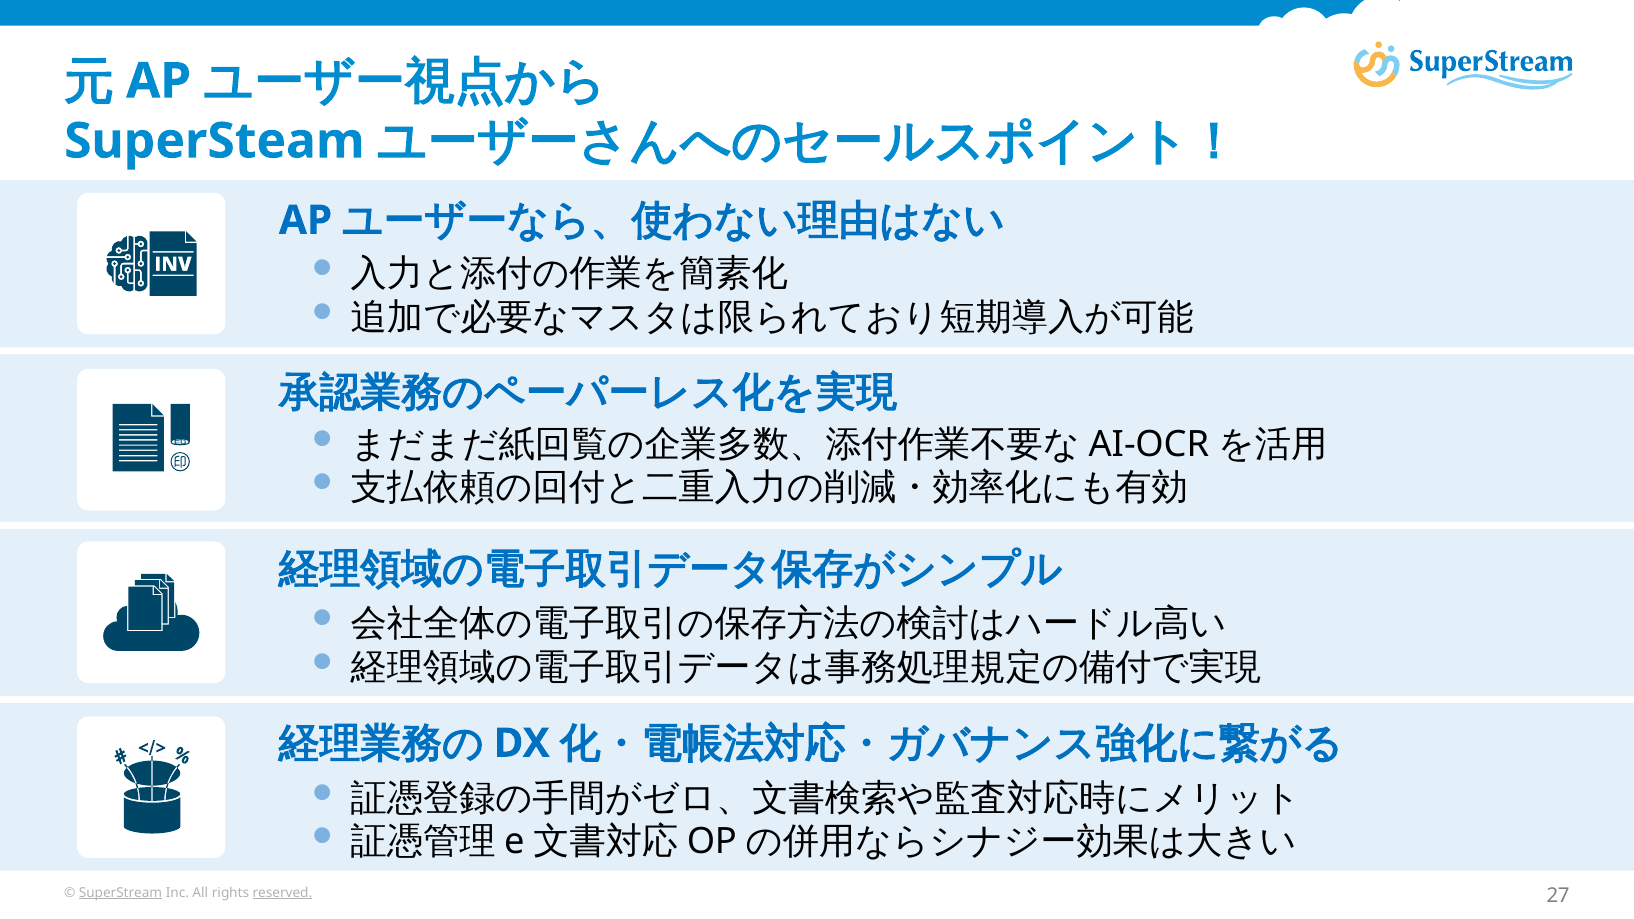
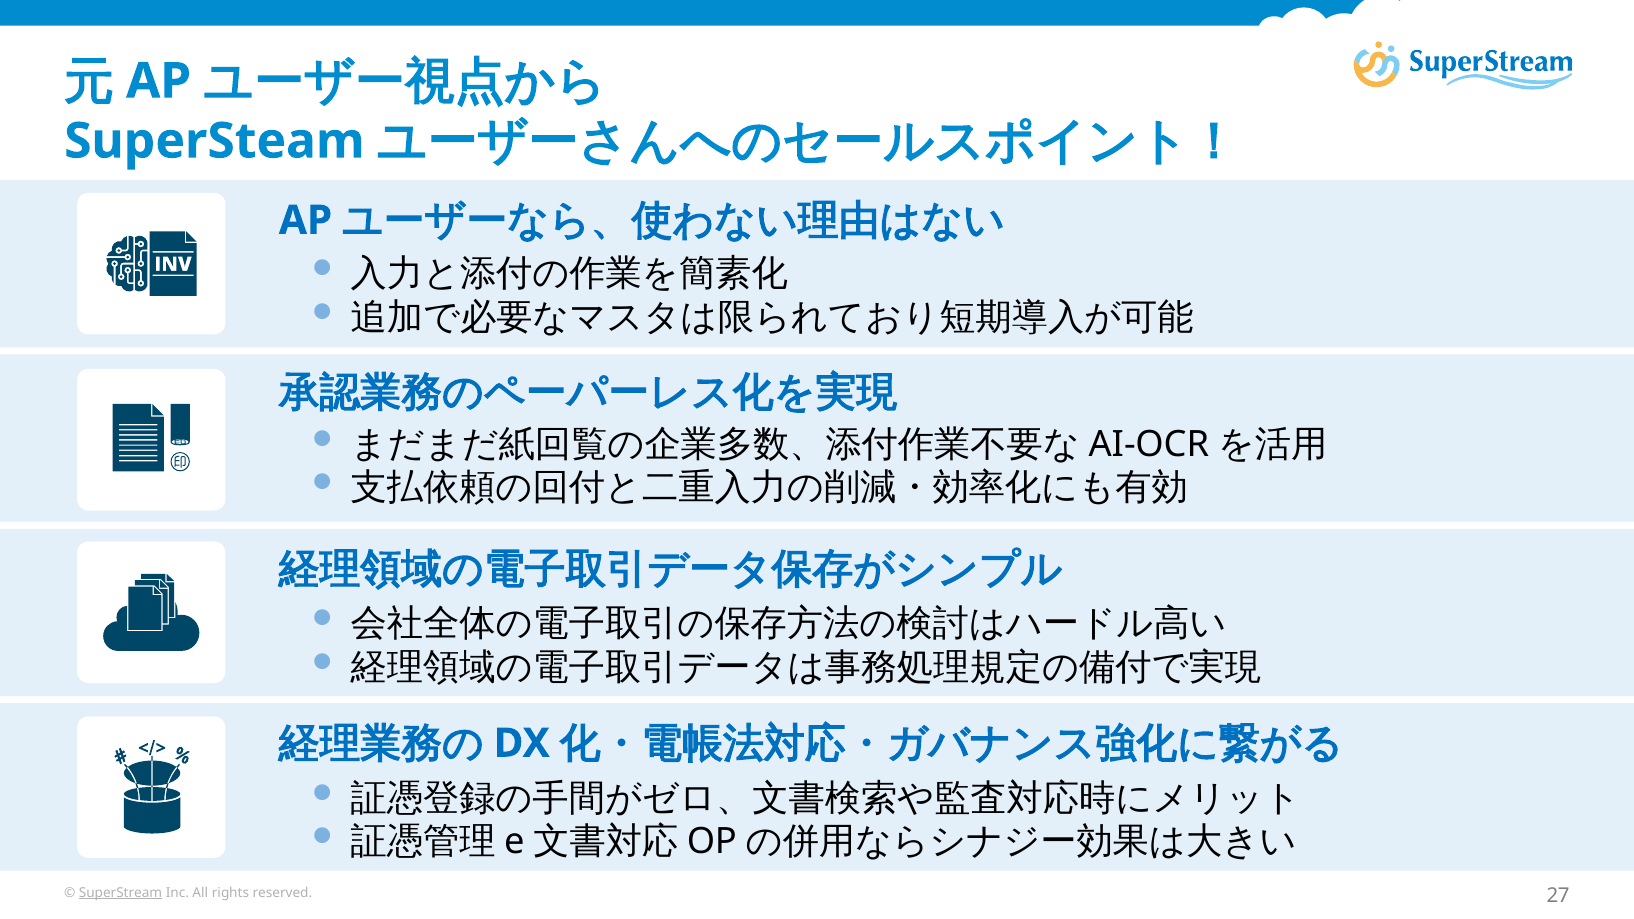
reserved underline: present -> none
